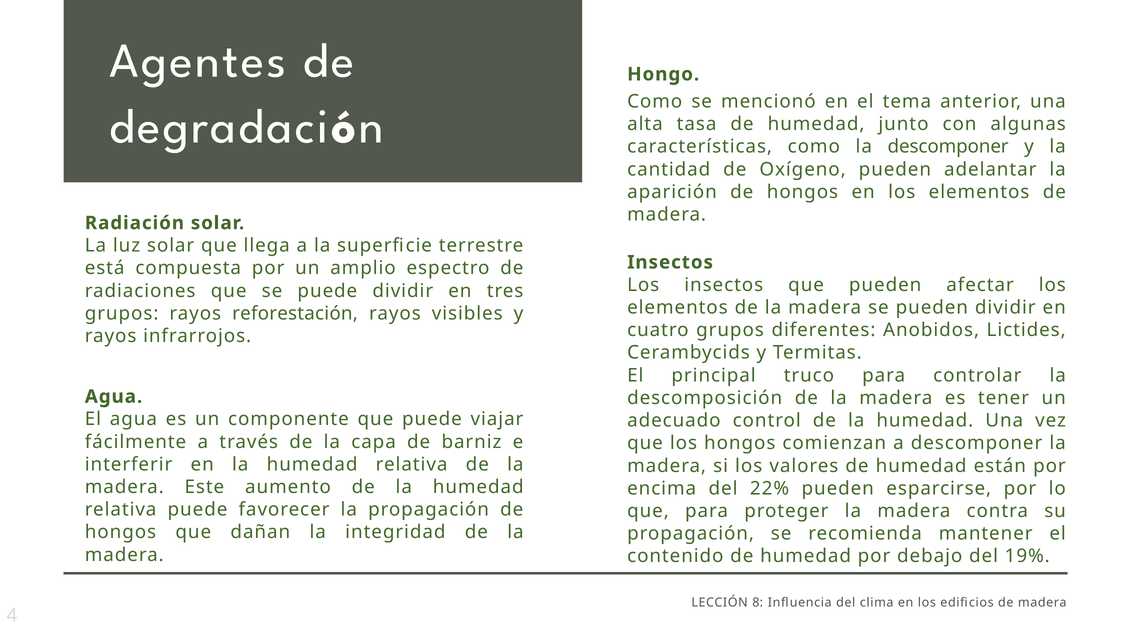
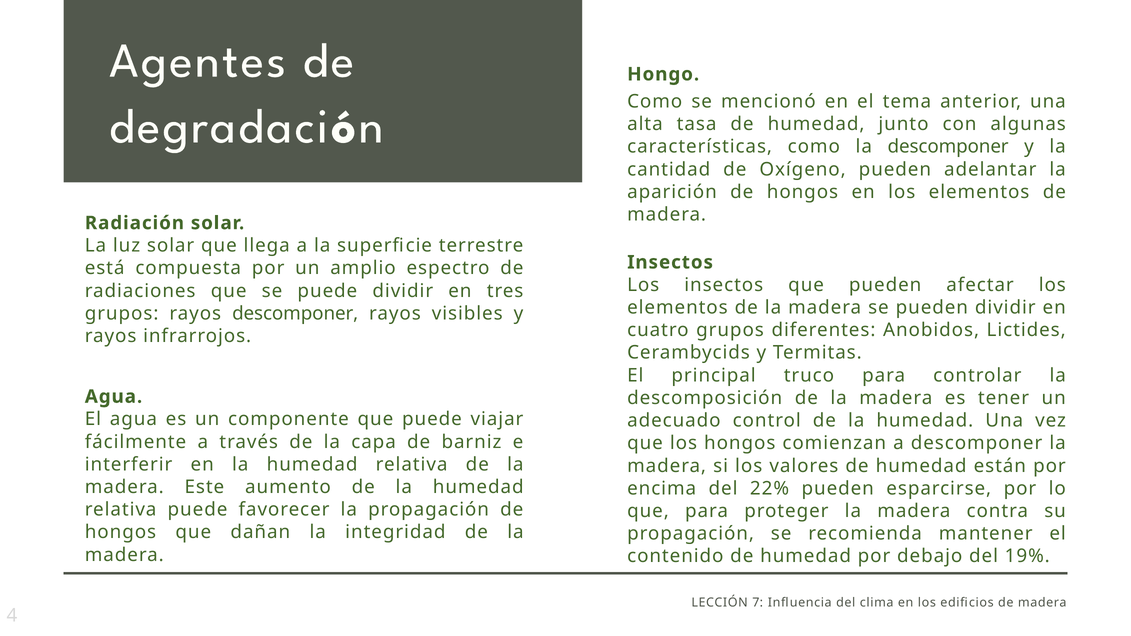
rayos reforestación: reforestación -> descomponer
8: 8 -> 7
